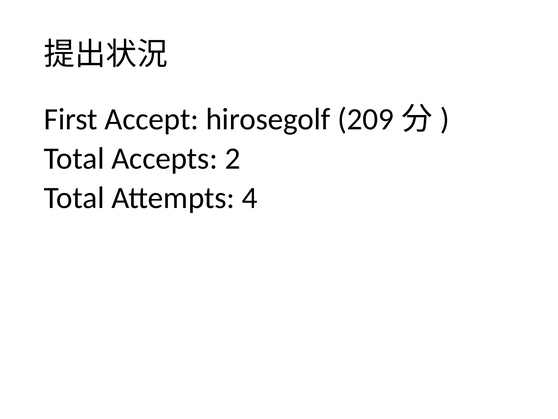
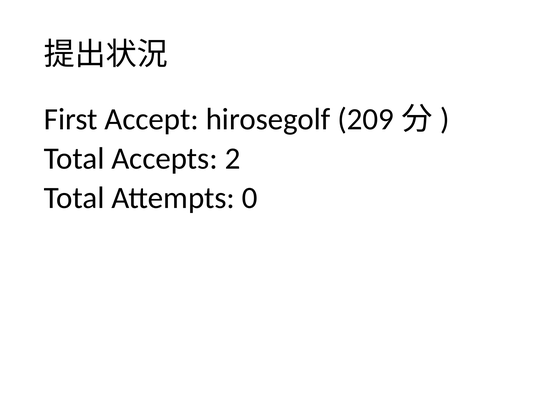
4: 4 -> 0
